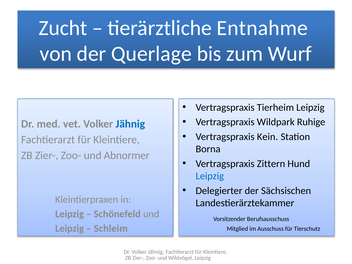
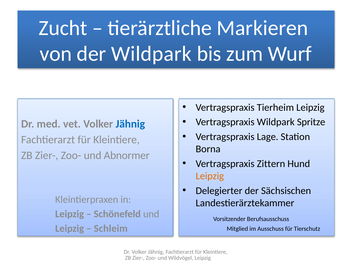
Entnahme: Entnahme -> Markieren
der Querlage: Querlage -> Wildpark
Ruhige: Ruhige -> Spritze
Kein: Kein -> Lage
Leipzig at (210, 176) colour: blue -> orange
